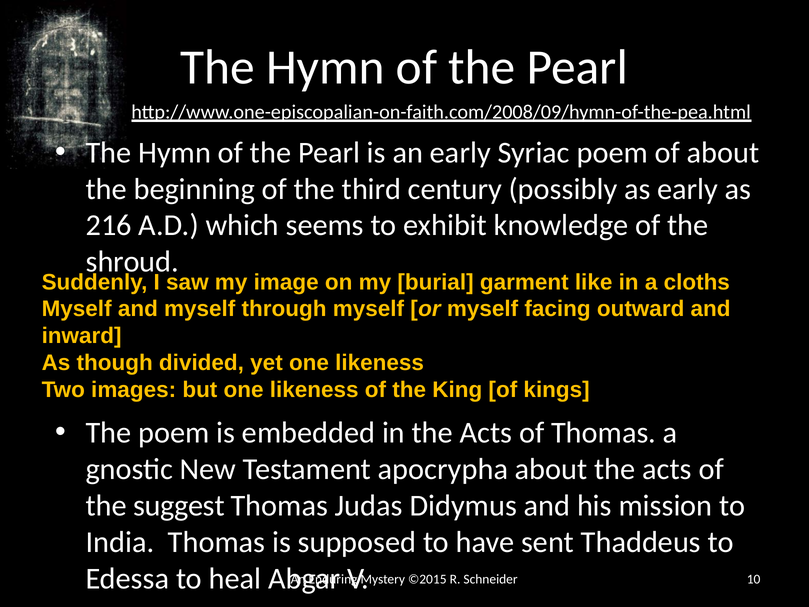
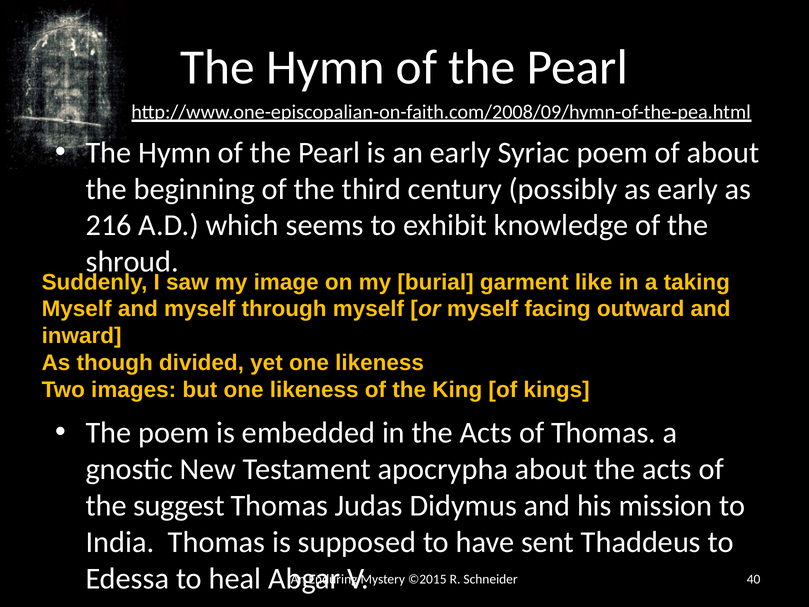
cloths: cloths -> taking
10: 10 -> 40
